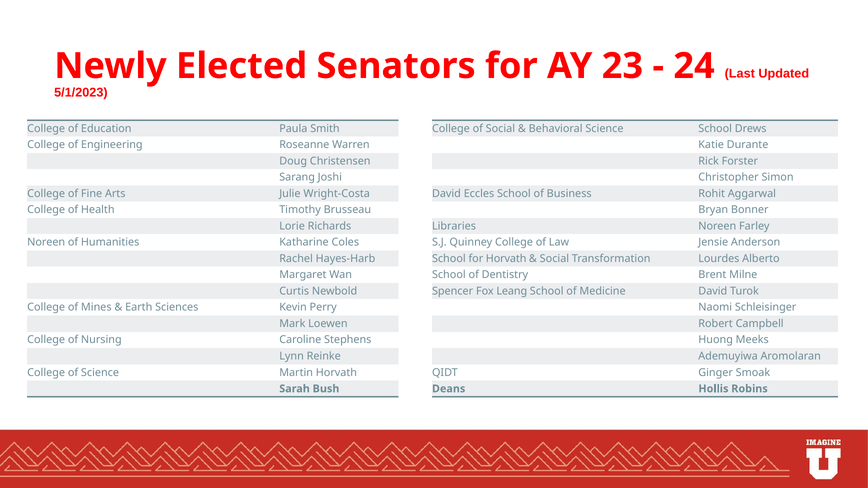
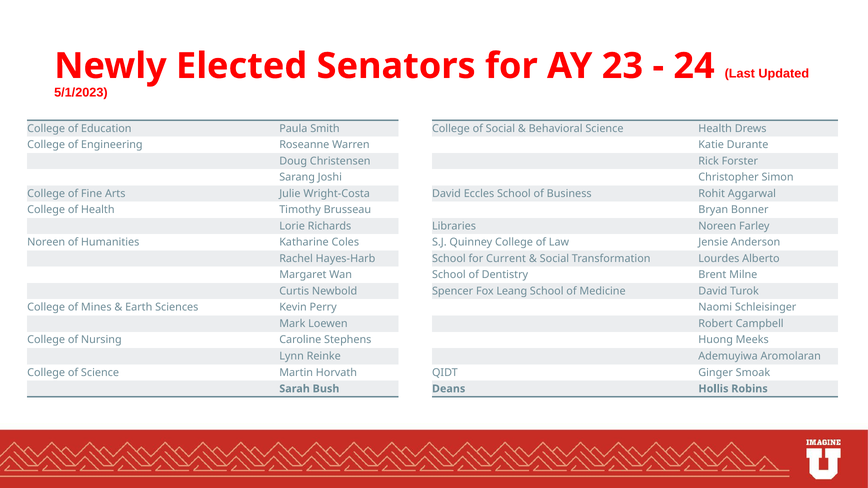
Science School: School -> Health
for Horvath: Horvath -> Current
